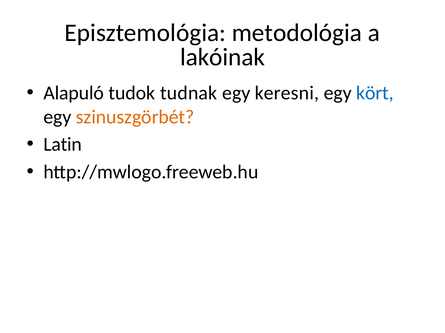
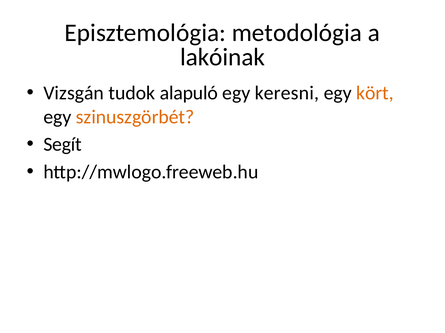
Alapuló: Alapuló -> Vizsgán
tudnak: tudnak -> alapuló
kört colour: blue -> orange
Latin: Latin -> Segít
